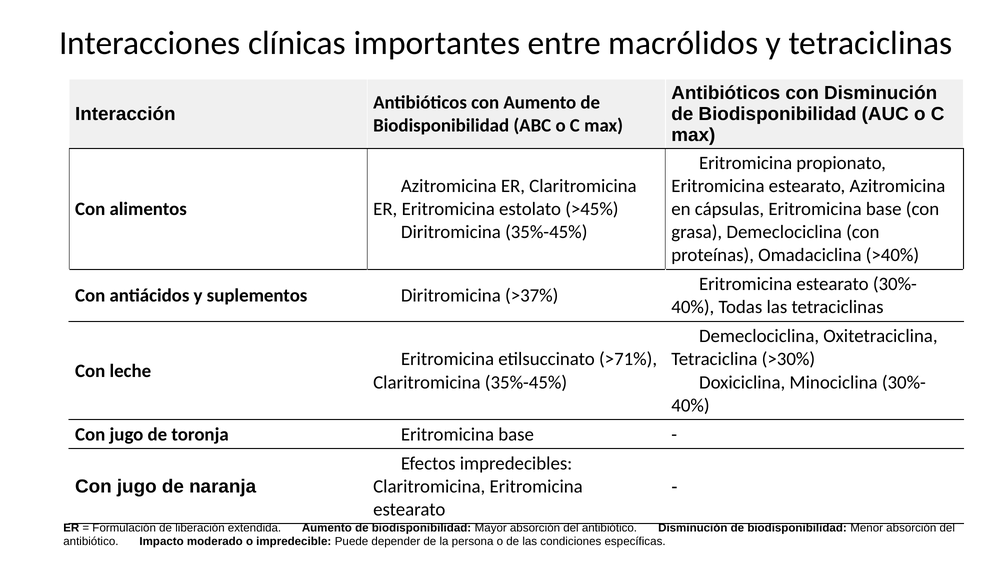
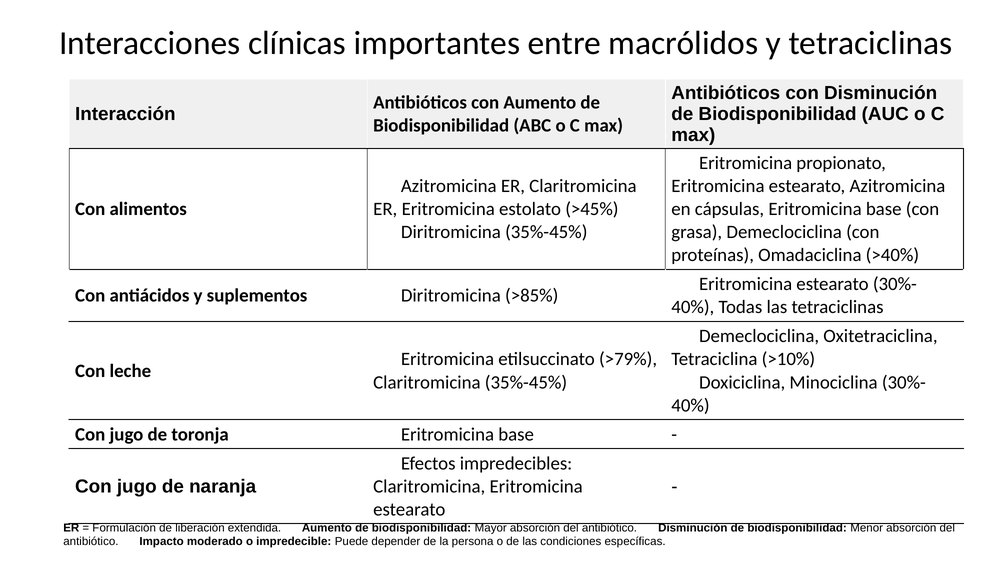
>37%: >37% -> >85%
>71%: >71% -> >79%
>30%: >30% -> >10%
